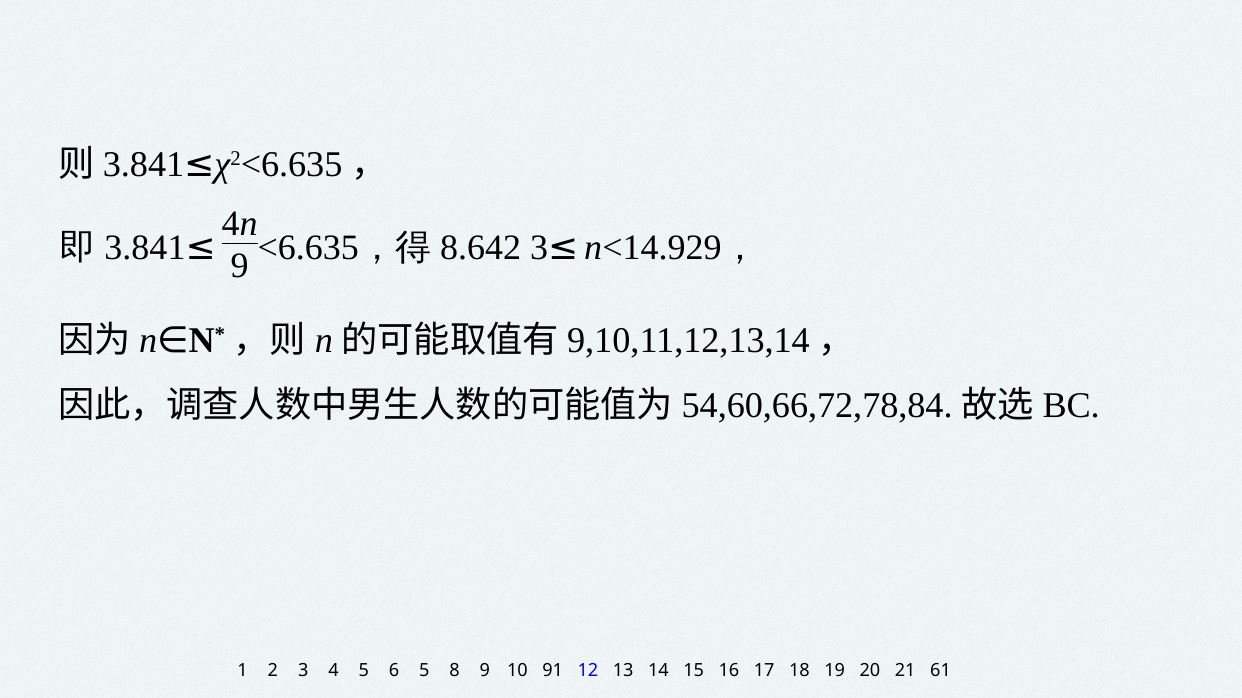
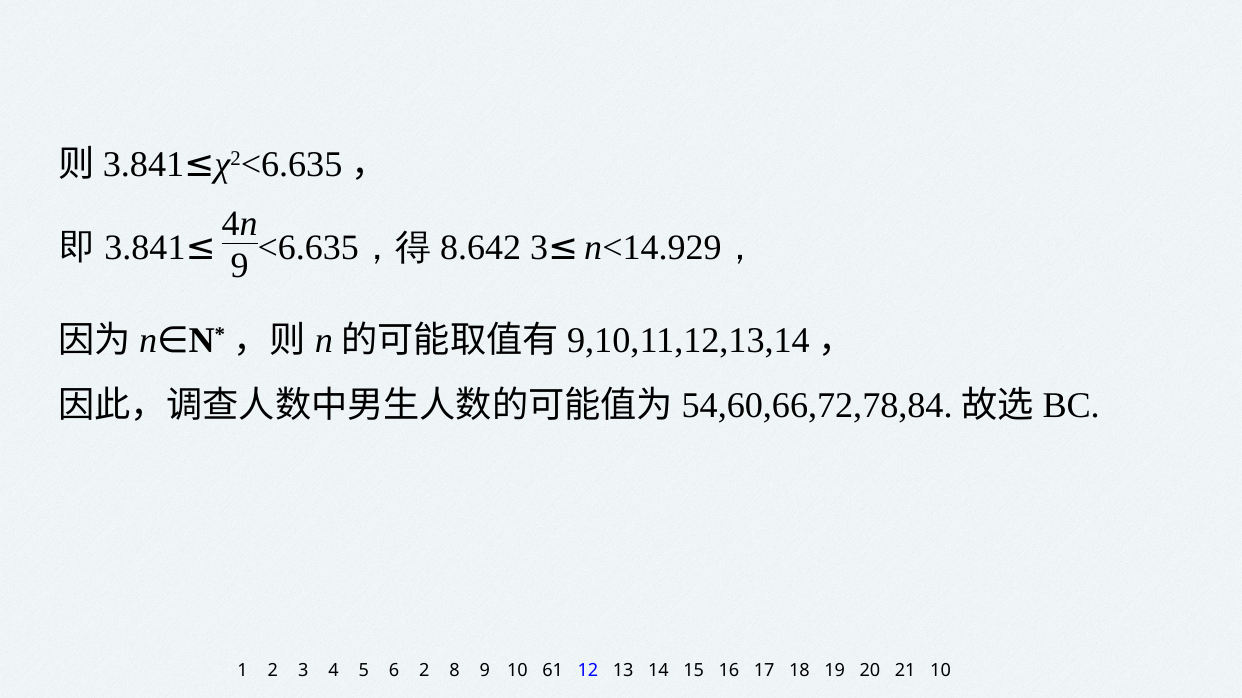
6 5: 5 -> 2
91: 91 -> 61
21 61: 61 -> 10
